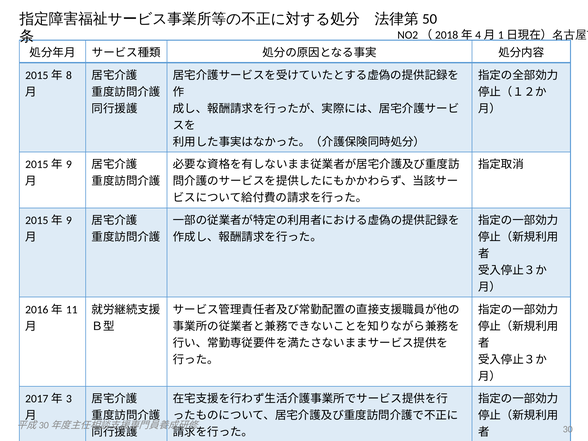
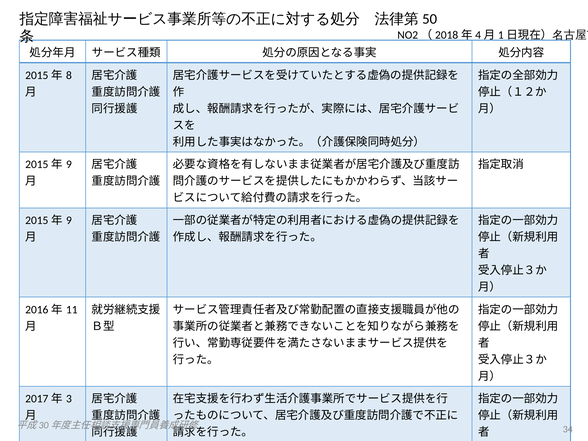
30: 30 -> 34
